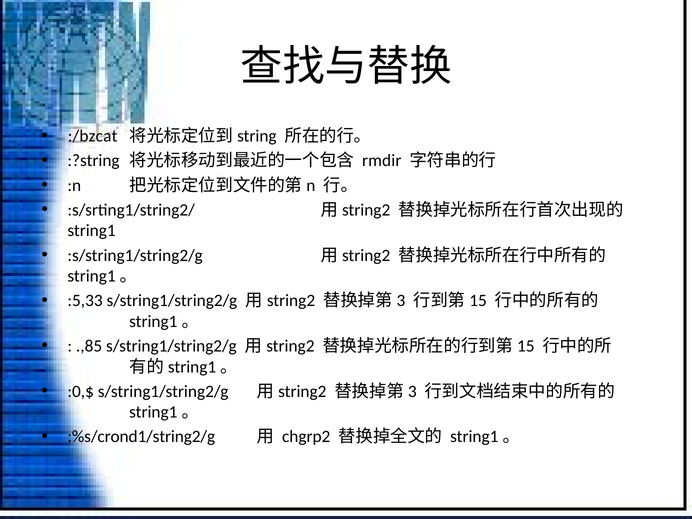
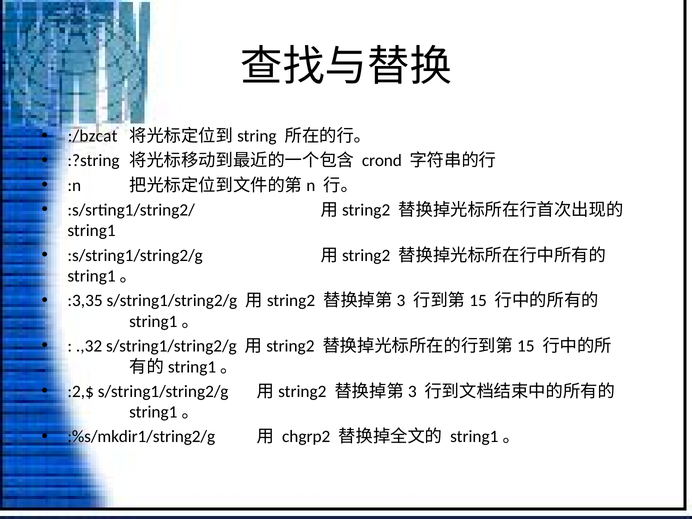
rmdir: rmdir -> crond
:5,33: :5,33 -> :3,35
.,85: .,85 -> .,32
:0,$: :0,$ -> :2,$
:%s/crond1/string2/g: :%s/crond1/string2/g -> :%s/mkdir1/string2/g
